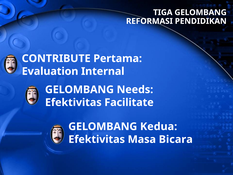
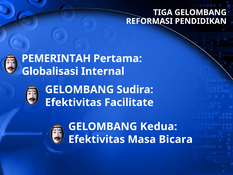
CONTRIBUTE: CONTRIBUTE -> PEMERINTAH
Evaluation: Evaluation -> Globalisasi
Needs: Needs -> Sudira
